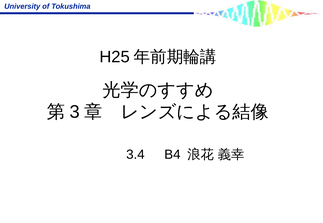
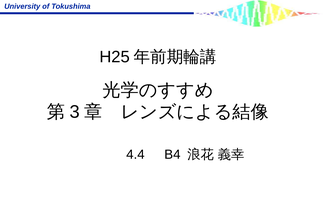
3.4: 3.4 -> 4.4
